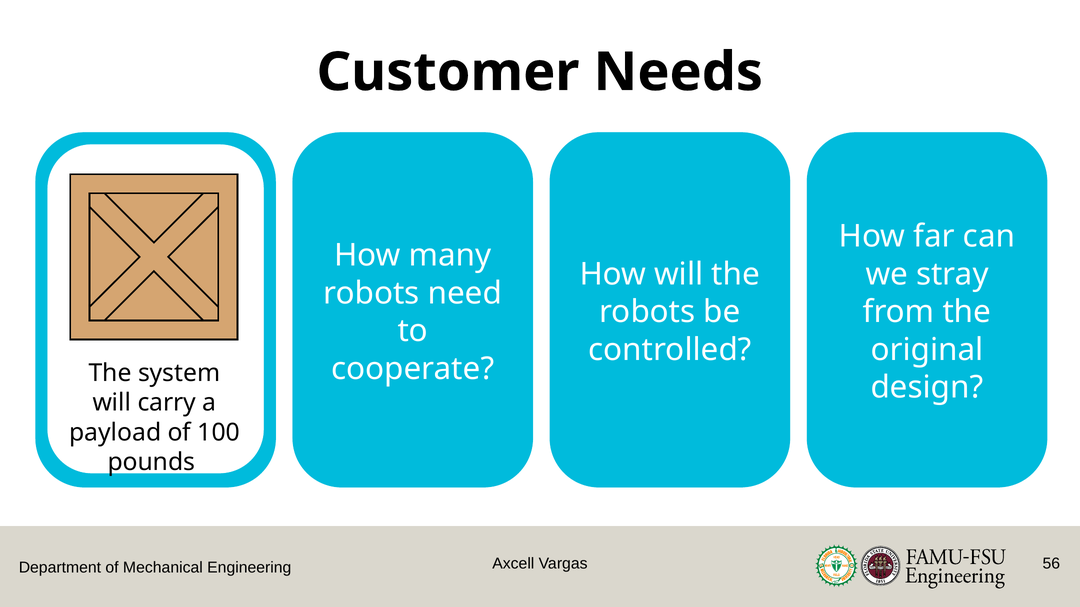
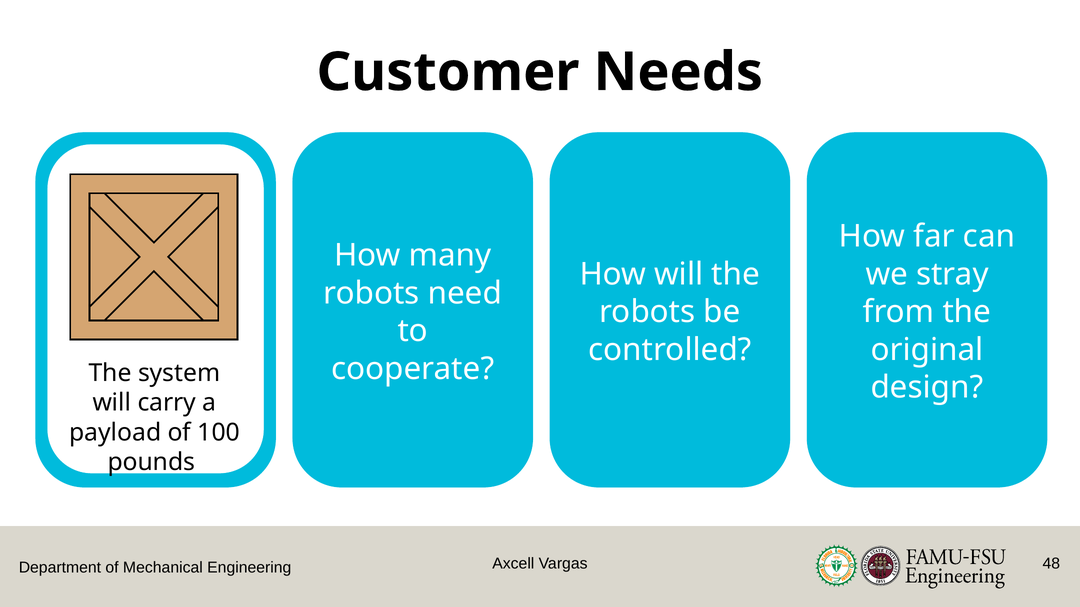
56: 56 -> 48
